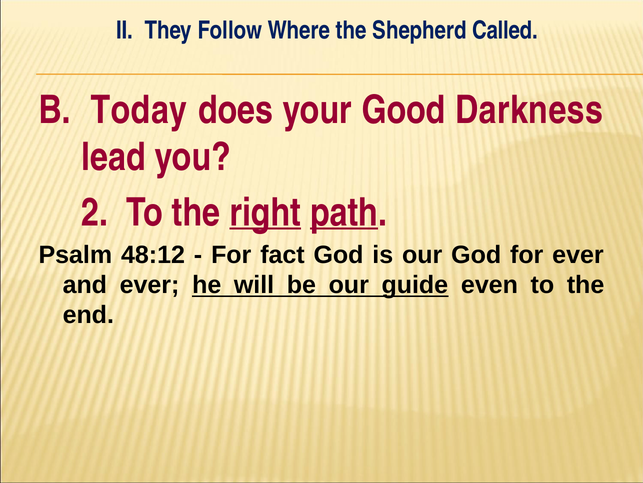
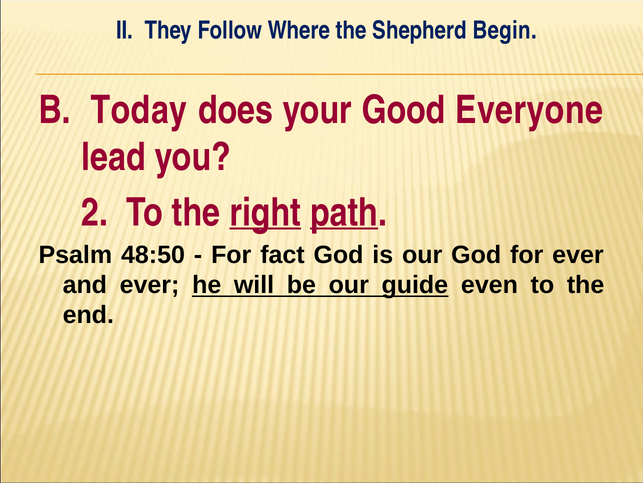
Called: Called -> Begin
Darkness: Darkness -> Everyone
48:12: 48:12 -> 48:50
